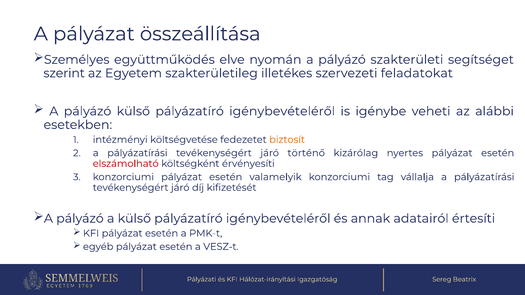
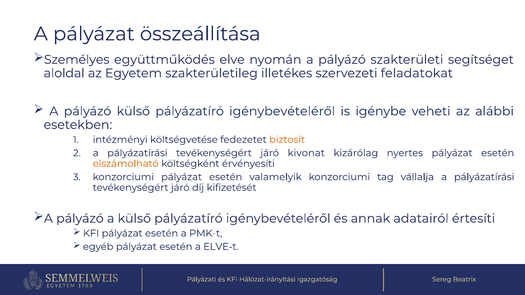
szerint: szerint -> aloldal
történő: történő -> kivonat
elszámolható colour: red -> orange
VESZ-t: VESZ-t -> ELVE-t
